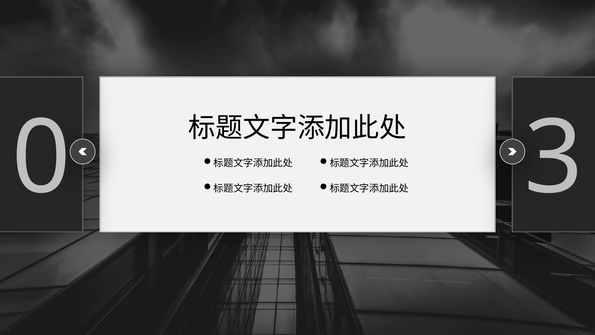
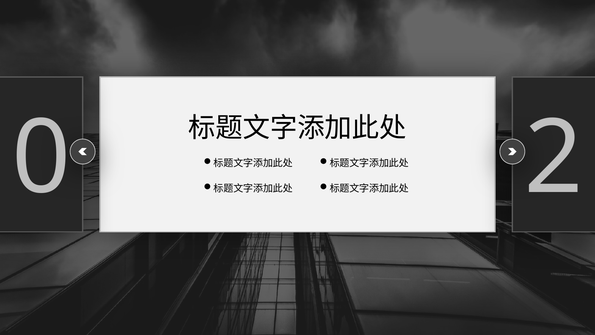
3: 3 -> 2
